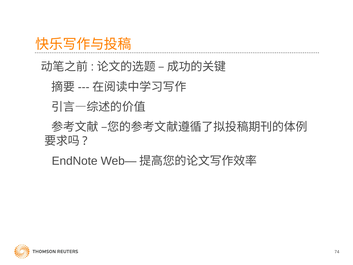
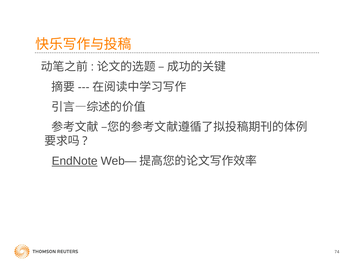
EndNote underline: none -> present
